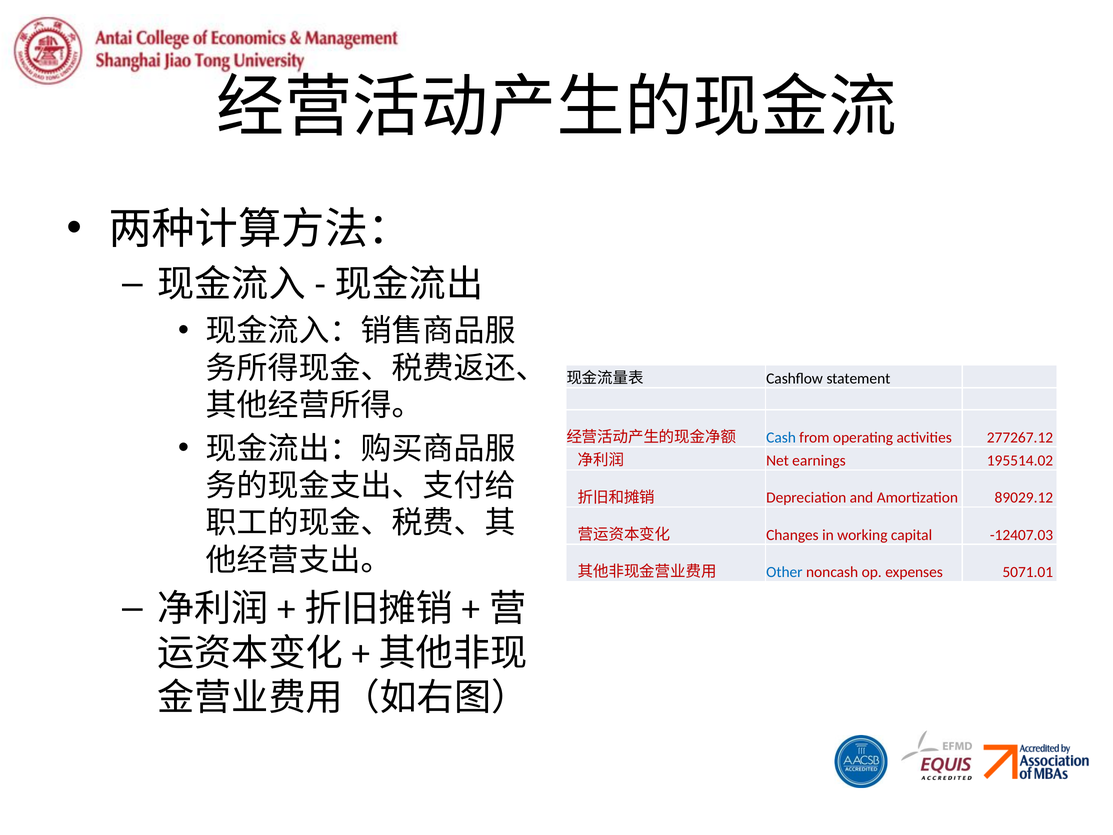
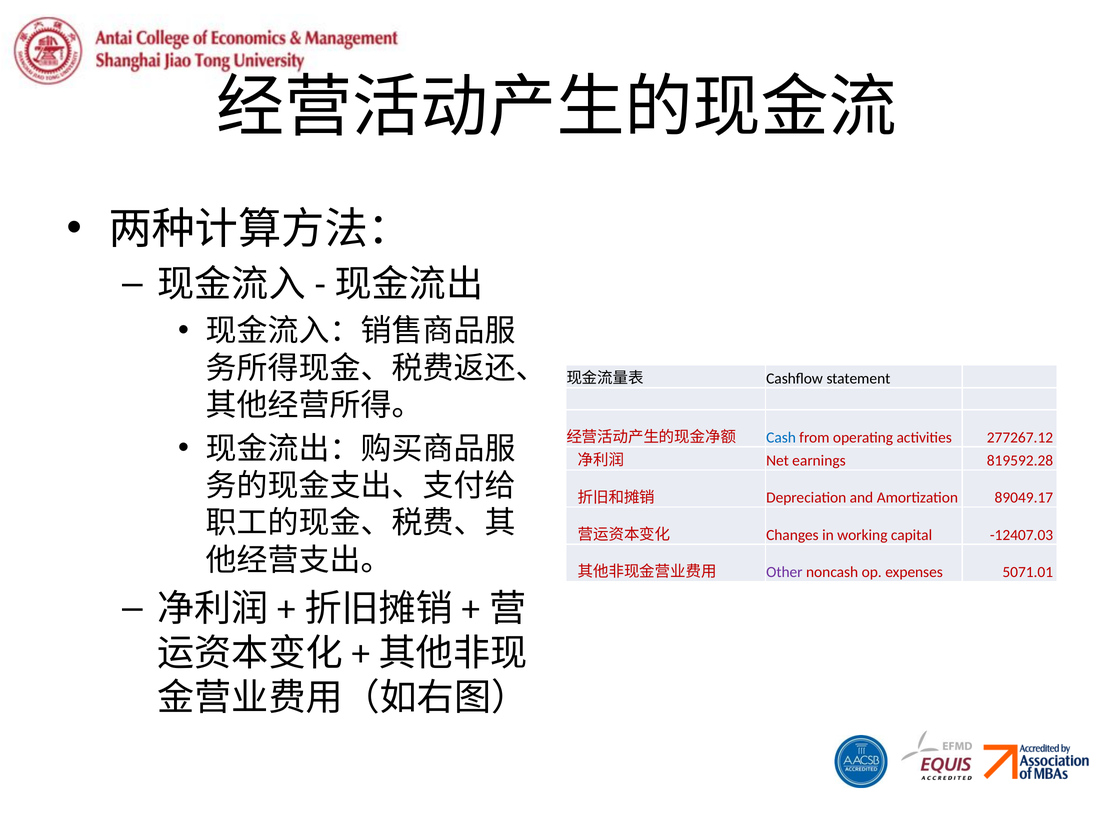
195514.02: 195514.02 -> 819592.28
89029.12: 89029.12 -> 89049.17
Other colour: blue -> purple
